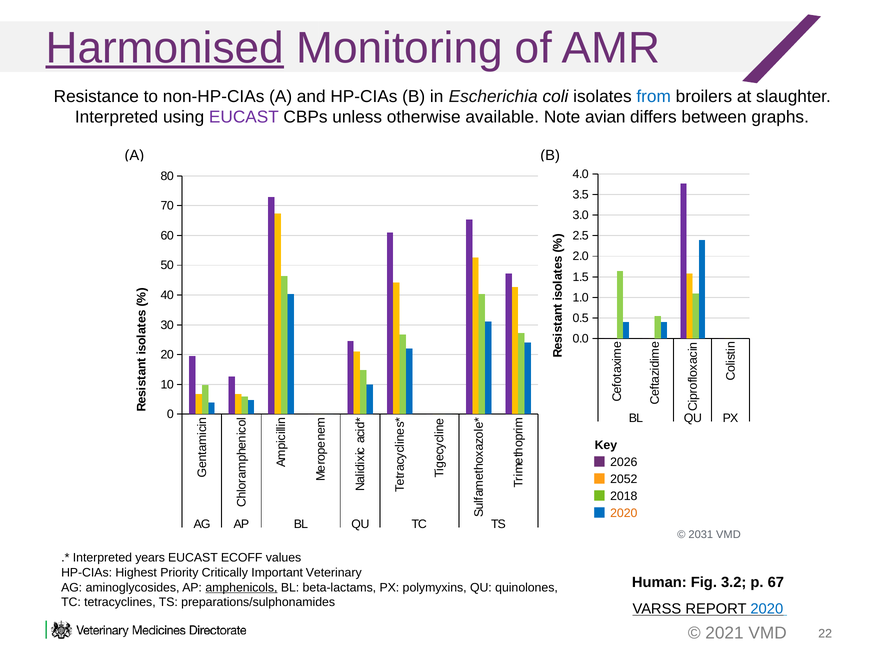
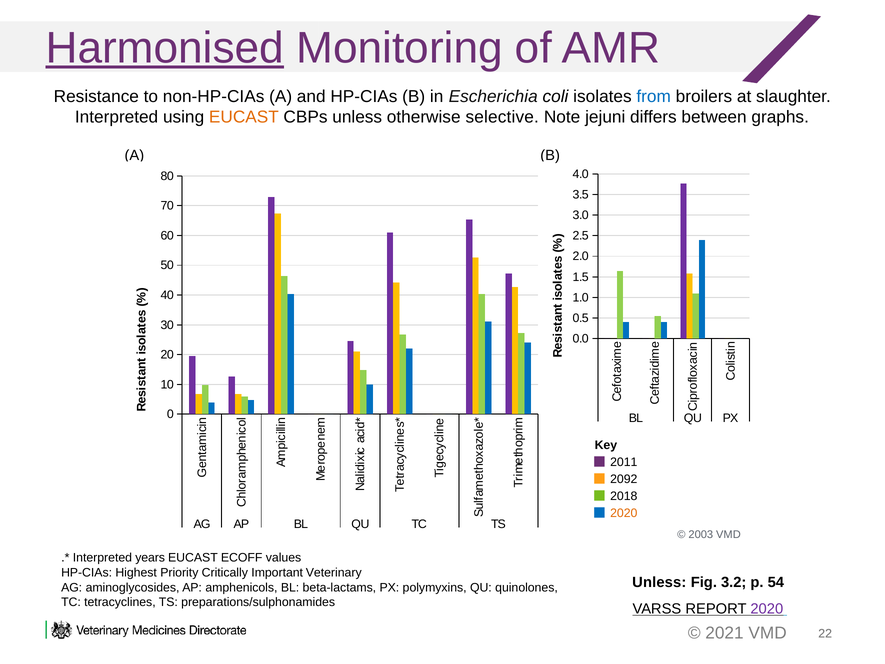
EUCAST at (244, 117) colour: purple -> orange
available: available -> selective
avian: avian -> jejuni
2026: 2026 -> 2011
2052: 2052 -> 2092
2031: 2031 -> 2003
Human at (659, 582): Human -> Unless
67: 67 -> 54
amphenicols underline: present -> none
2020 at (767, 609) colour: blue -> purple
